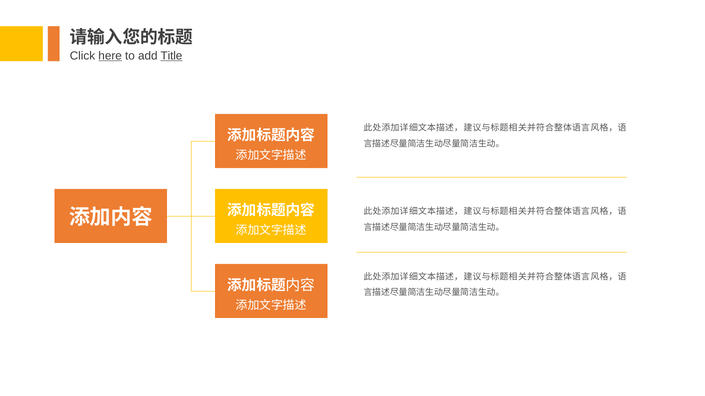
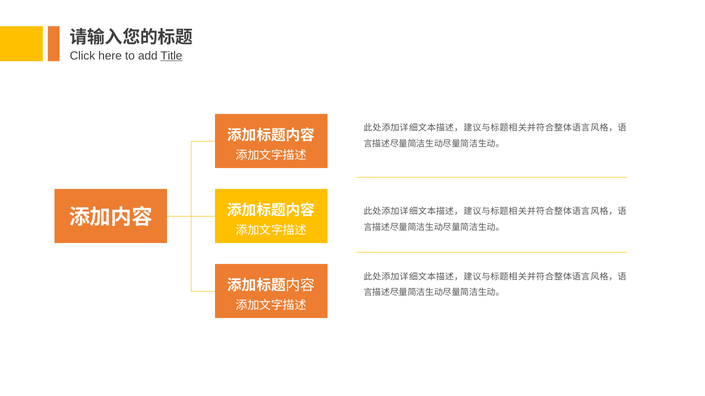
here underline: present -> none
